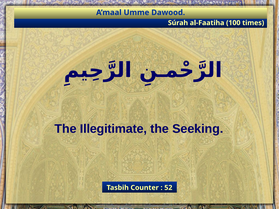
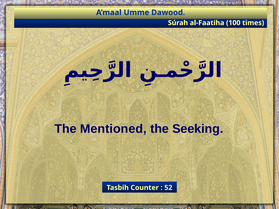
Illegitimate: Illegitimate -> Mentioned
